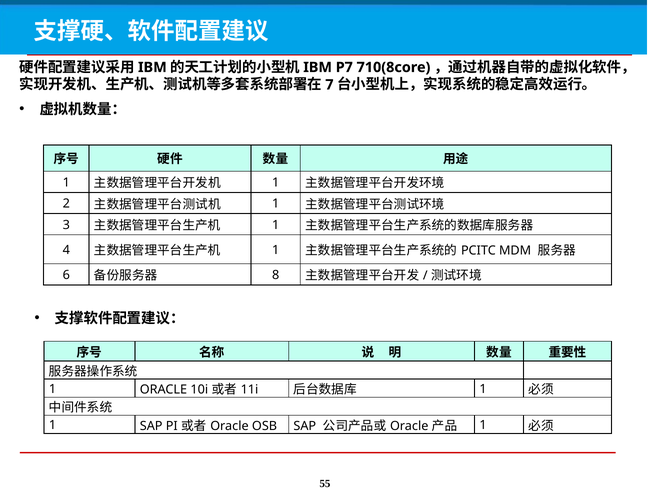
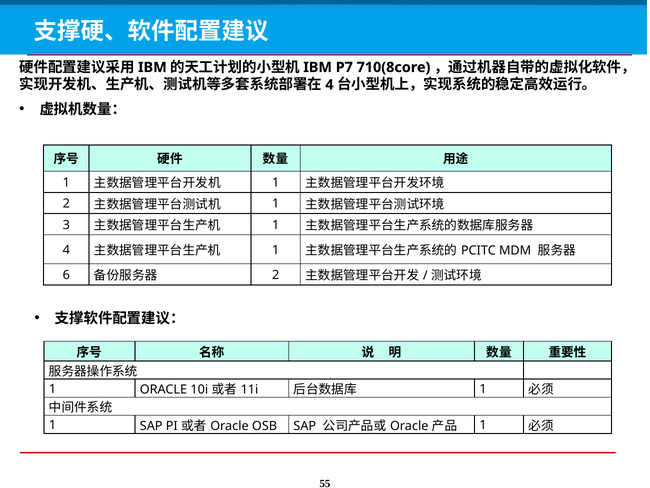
7 at (329, 85): 7 -> 4
8 at (276, 275): 8 -> 2
